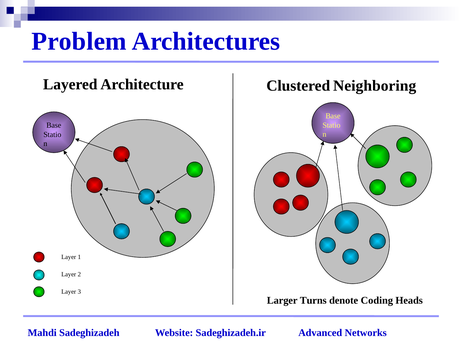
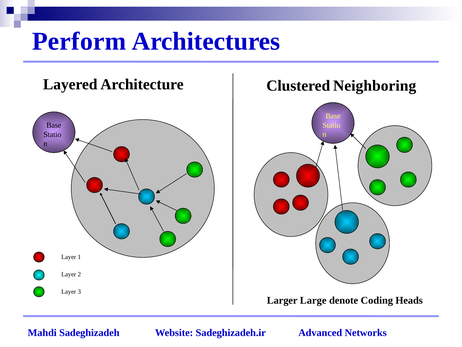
Problem: Problem -> Perform
Turns: Turns -> Large
